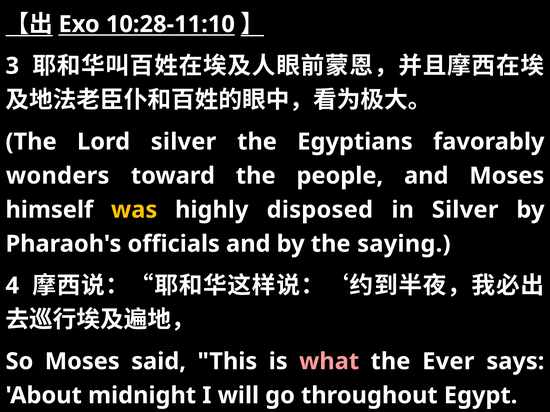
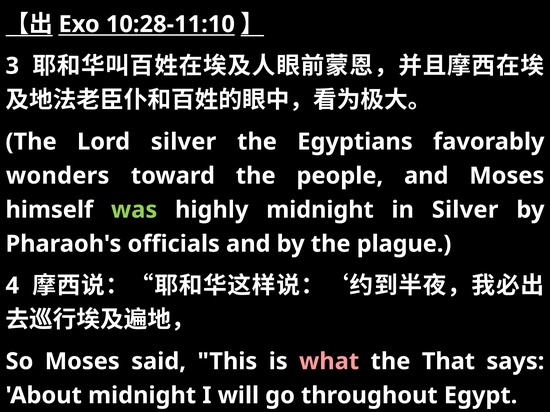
was colour: yellow -> light green
highly disposed: disposed -> midnight
saying: saying -> plague
Ever: Ever -> That
